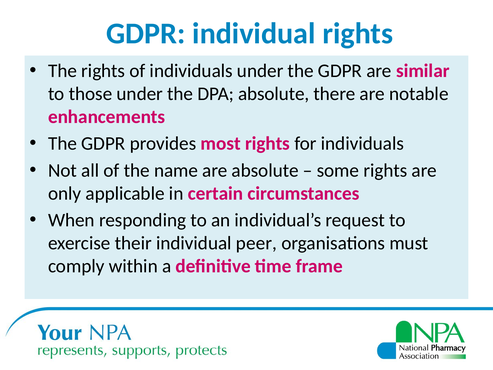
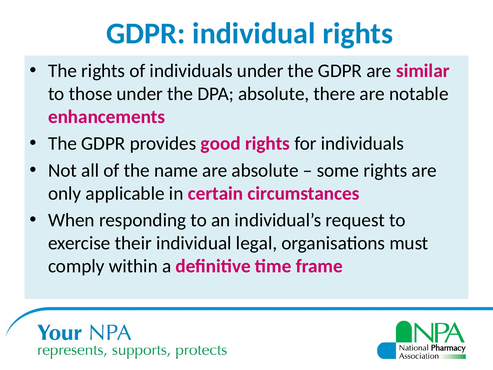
most: most -> good
peer: peer -> legal
